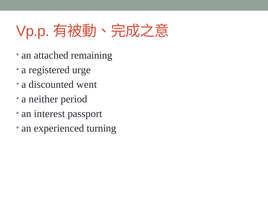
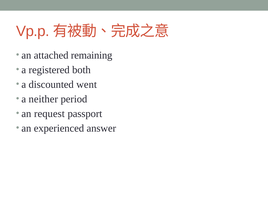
urge: urge -> both
interest: interest -> request
turning: turning -> answer
